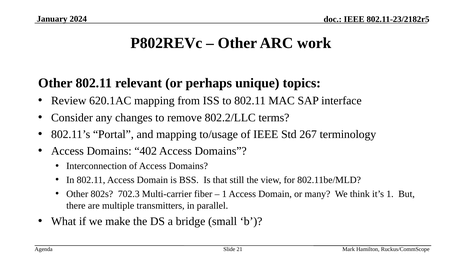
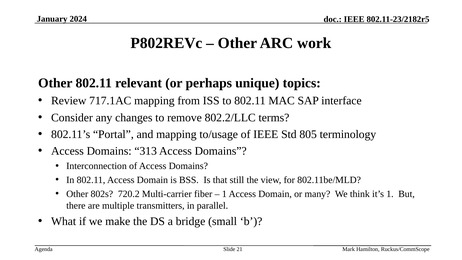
620.1AC: 620.1AC -> 717.1AC
267: 267 -> 805
402: 402 -> 313
702.3: 702.3 -> 720.2
